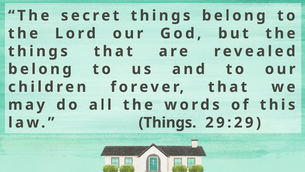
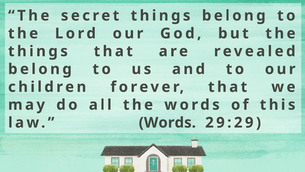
law Things: Things -> Words
